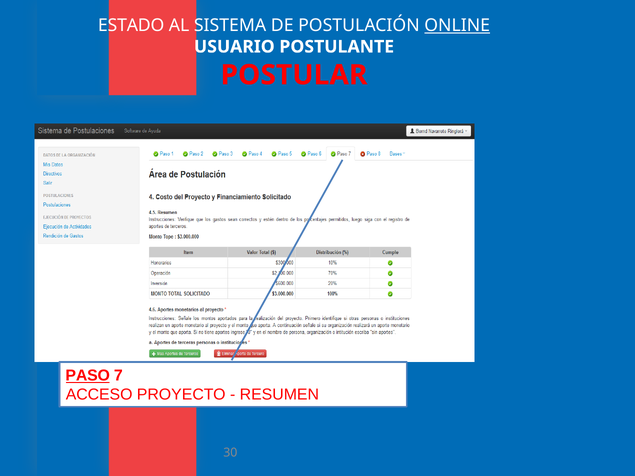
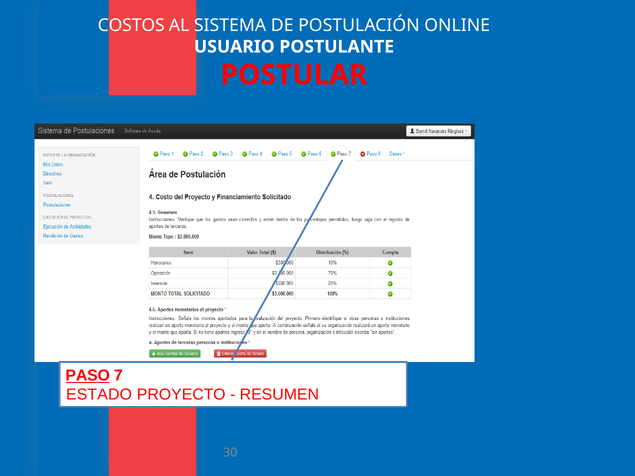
ESTADO: ESTADO -> COSTOS
ONLINE underline: present -> none
ACCESO: ACCESO -> ESTADO
